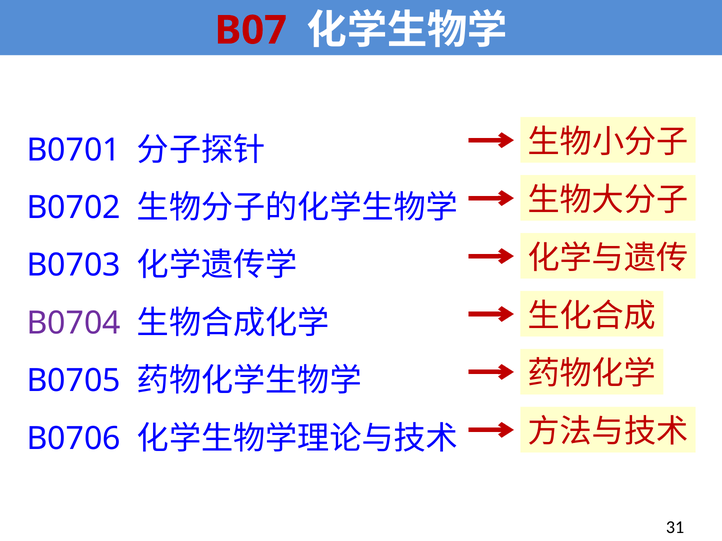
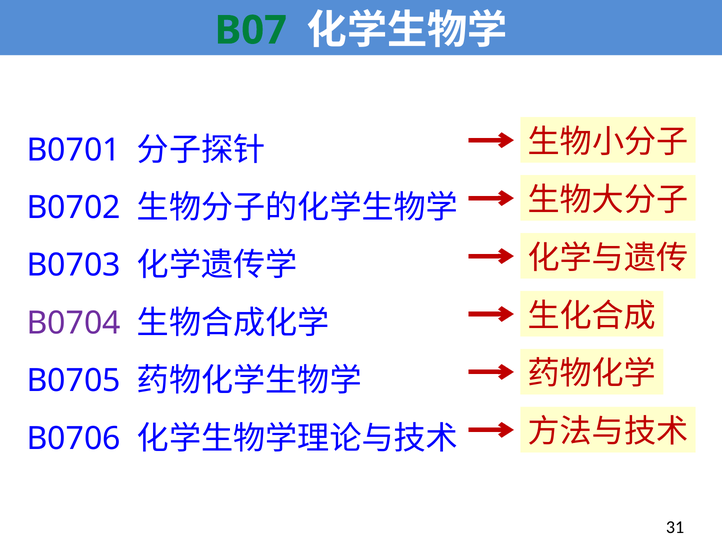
B07 colour: red -> green
